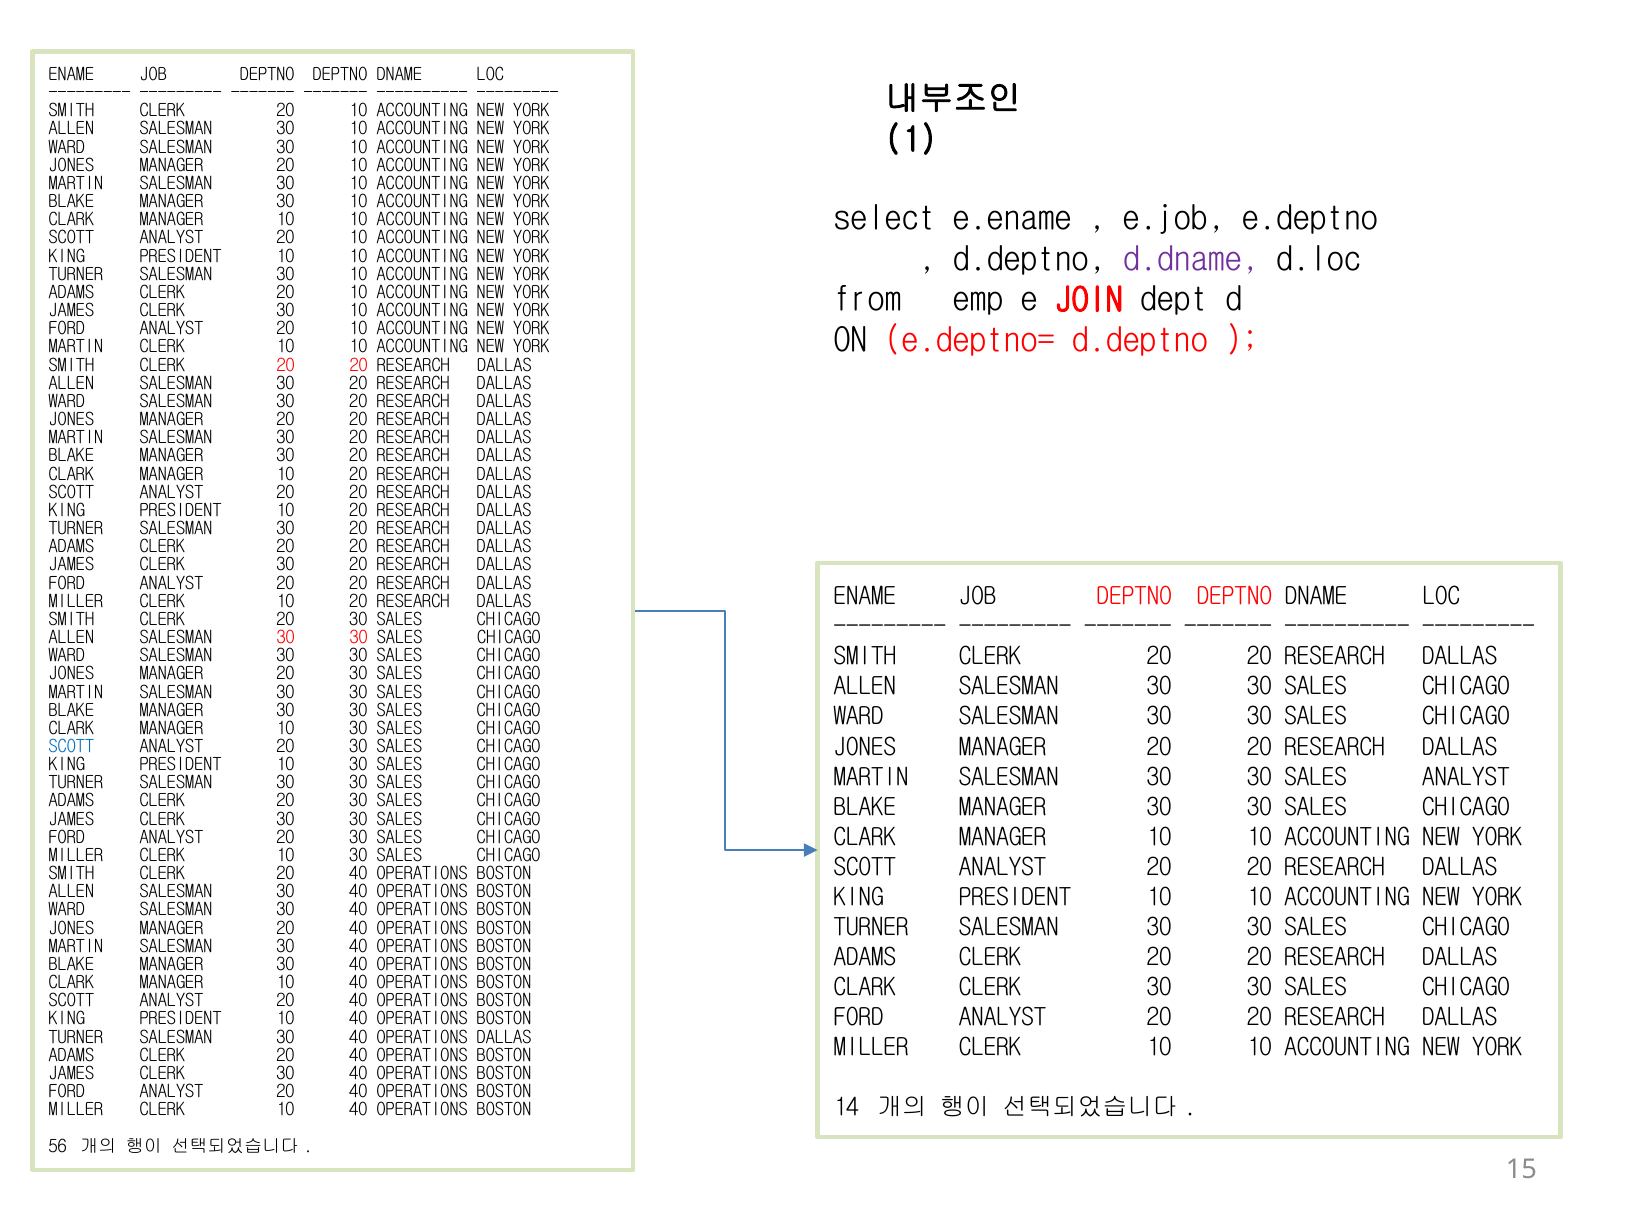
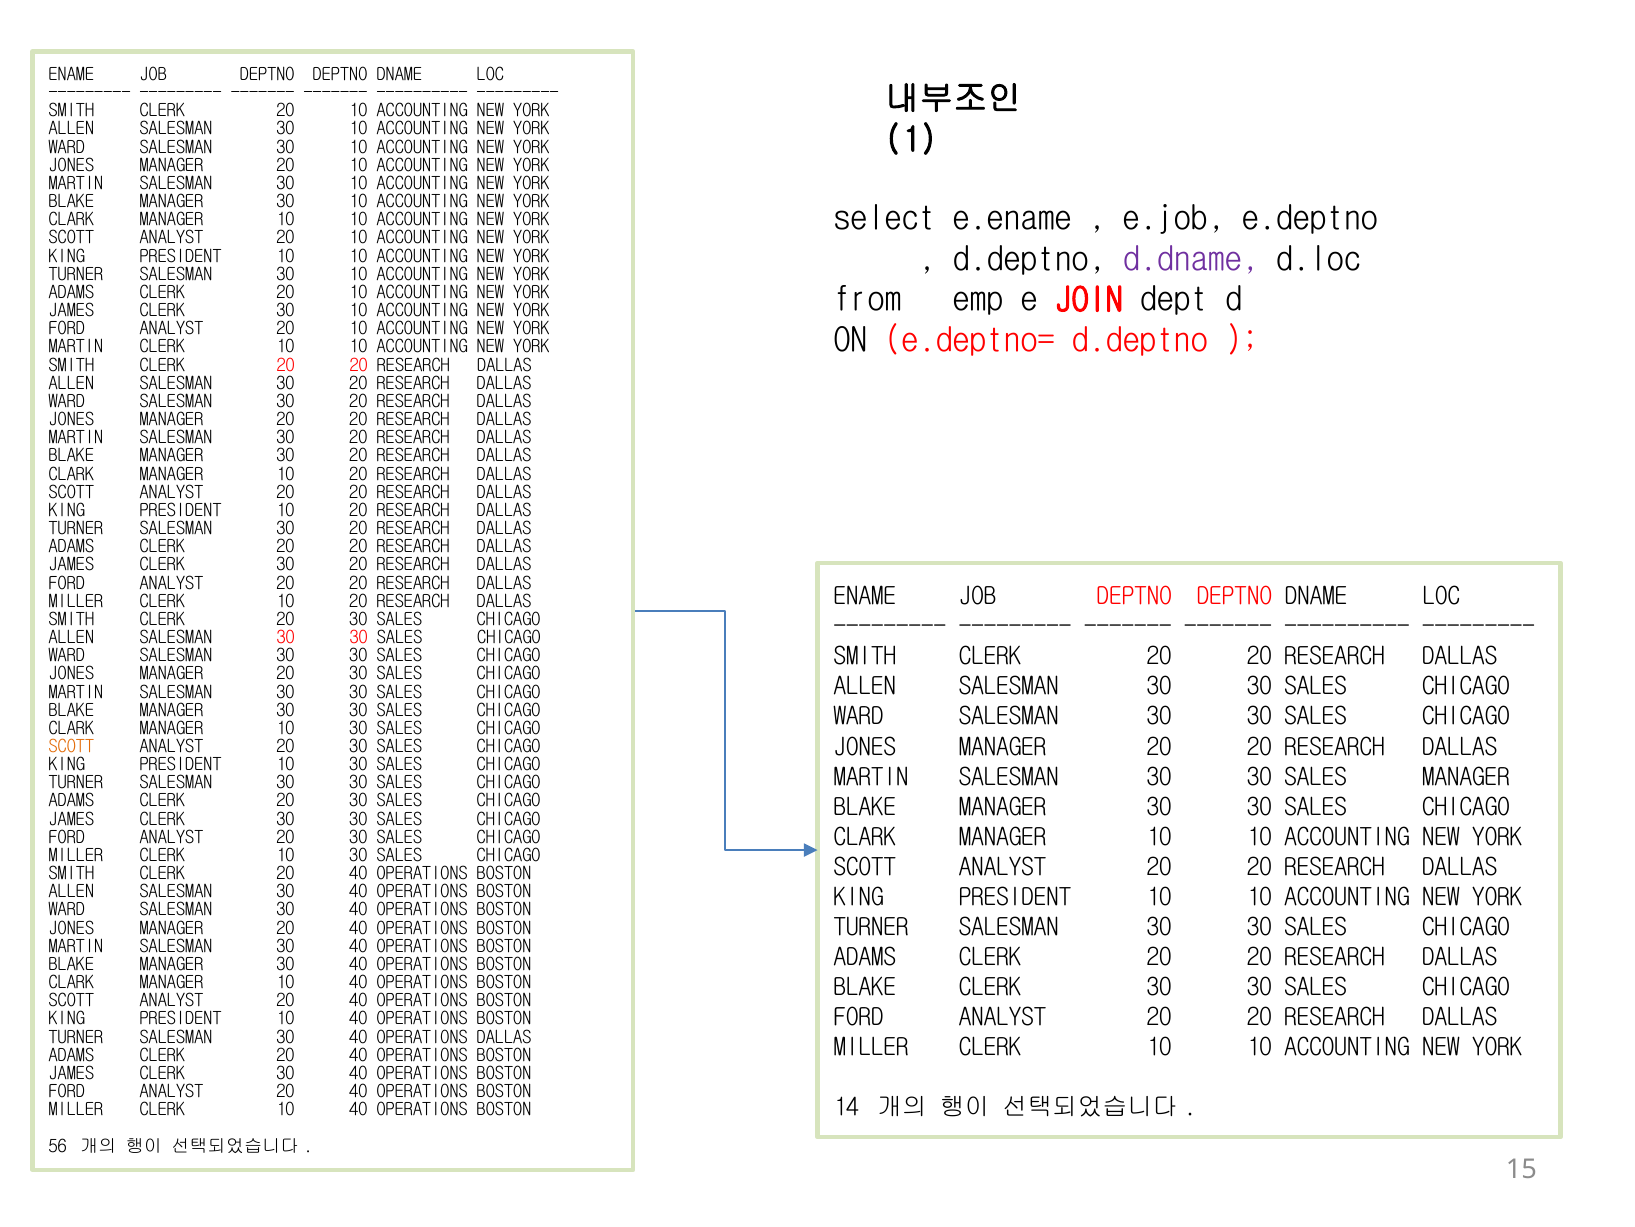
SCOTT at (71, 746) colour: blue -> orange
SALES ANALYST: ANALYST -> MANAGER
CLARK at (865, 986): CLARK -> BLAKE
